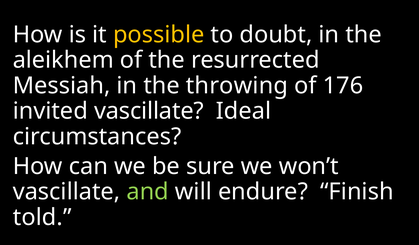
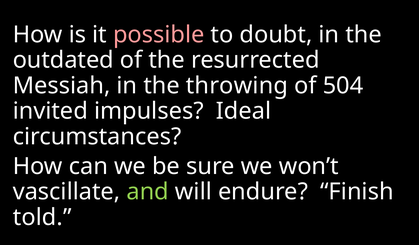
possible colour: yellow -> pink
aleikhem: aleikhem -> outdated
176: 176 -> 504
invited vascillate: vascillate -> impulses
